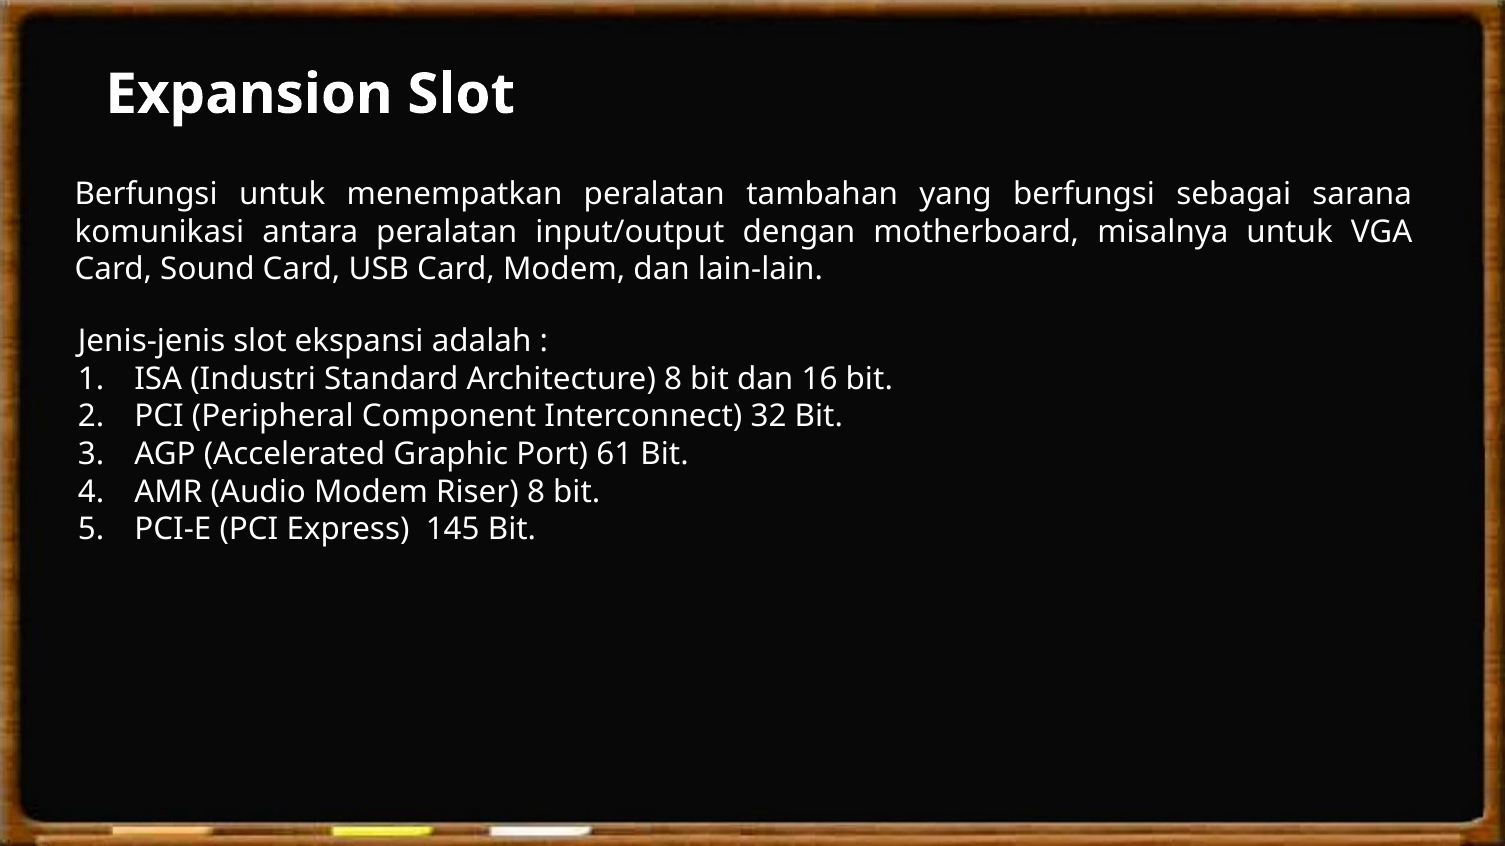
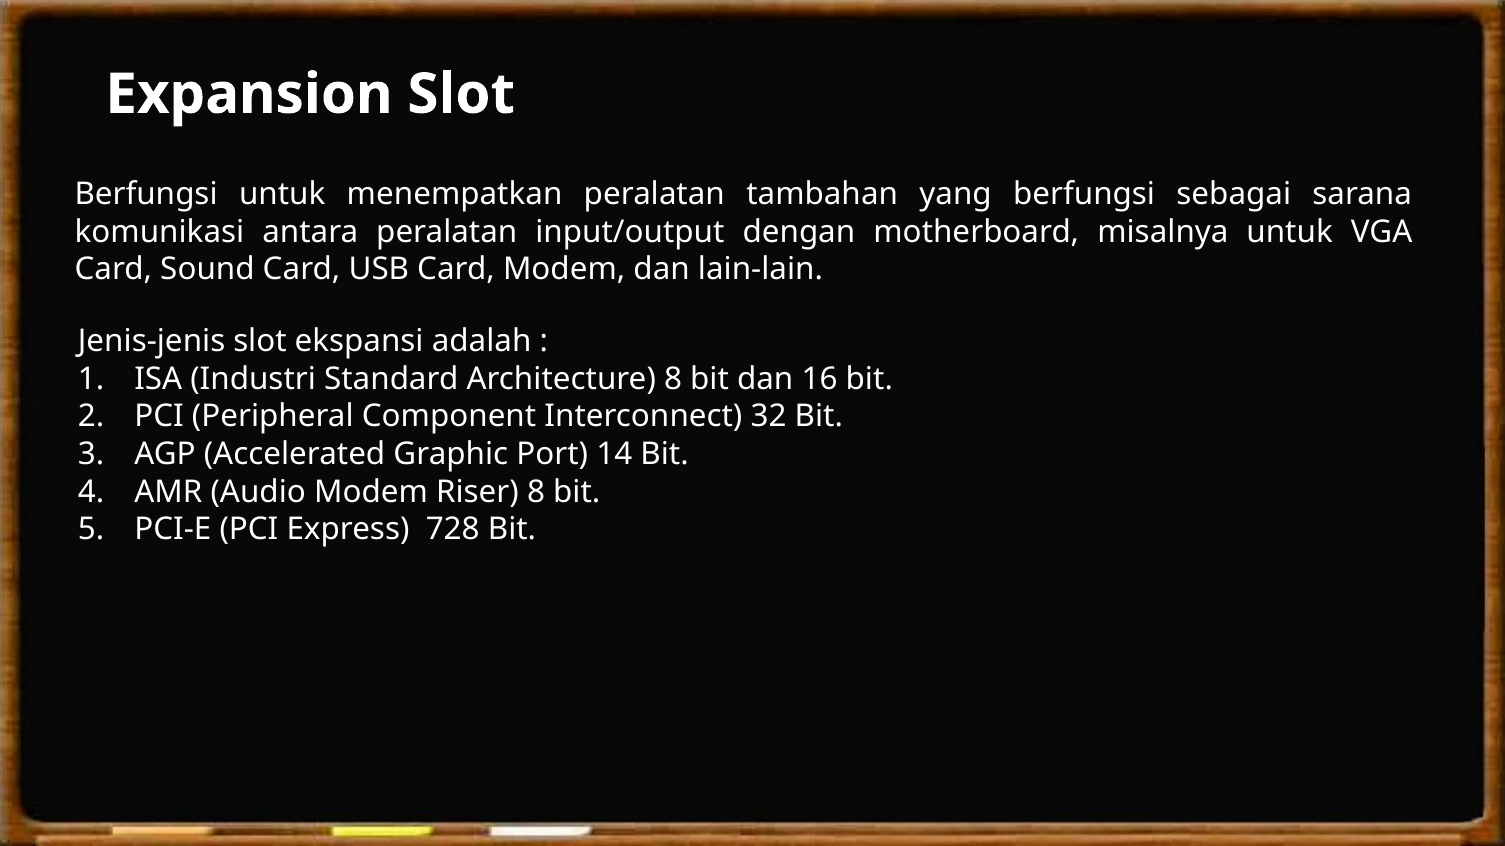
61: 61 -> 14
145: 145 -> 728
